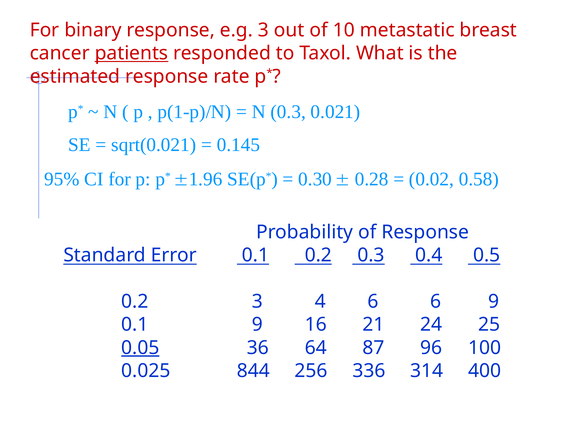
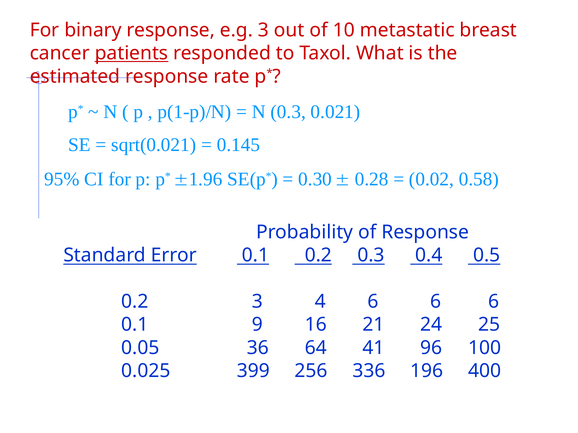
6 6 9: 9 -> 6
0.05 underline: present -> none
87: 87 -> 41
844: 844 -> 399
314: 314 -> 196
